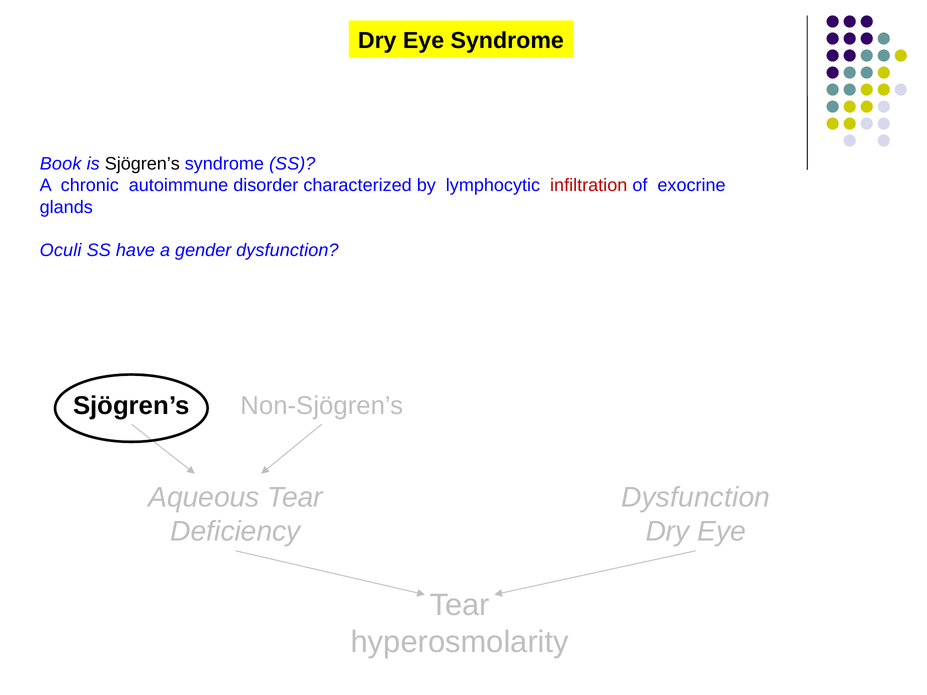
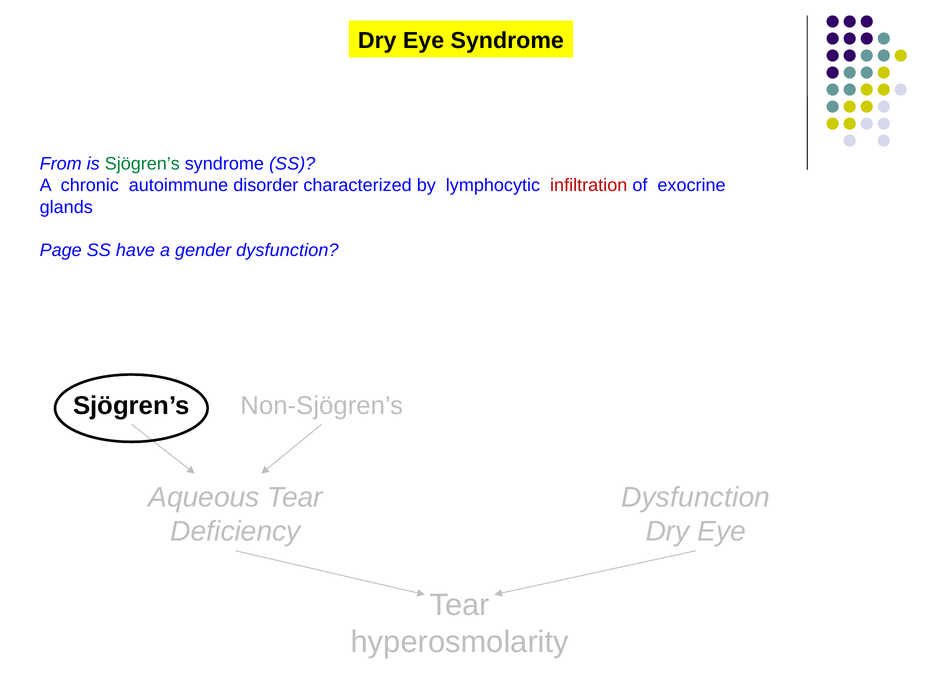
Book: Book -> From
Sjögren’s at (142, 164) colour: black -> green
Oculi: Oculi -> Page
